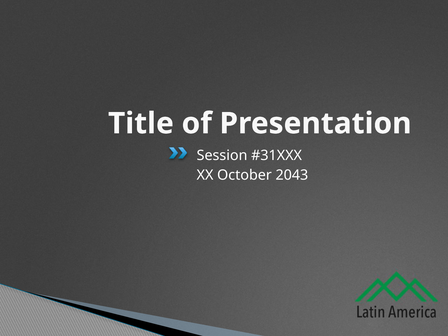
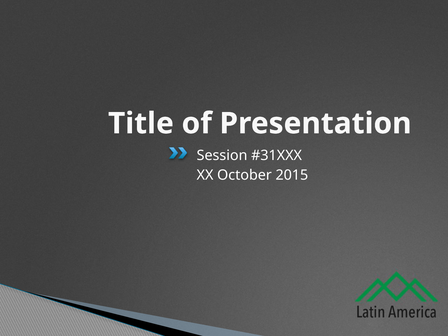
2043: 2043 -> 2015
